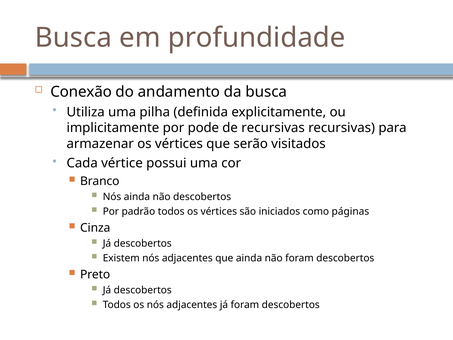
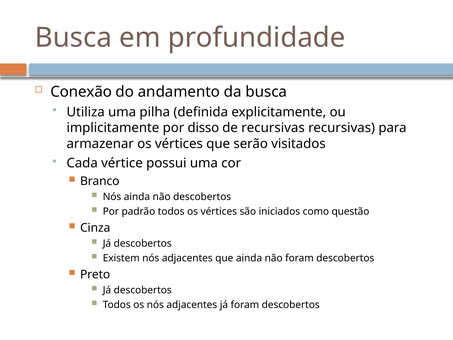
pode: pode -> disso
páginas: páginas -> questão
